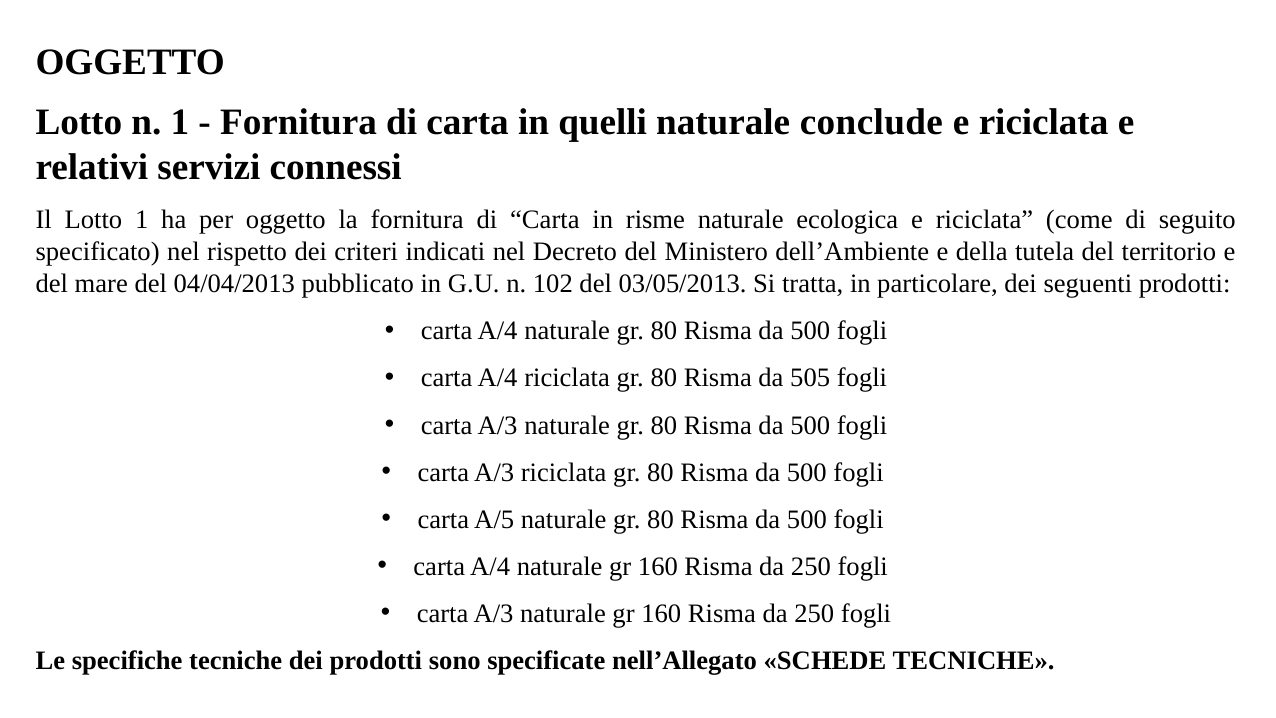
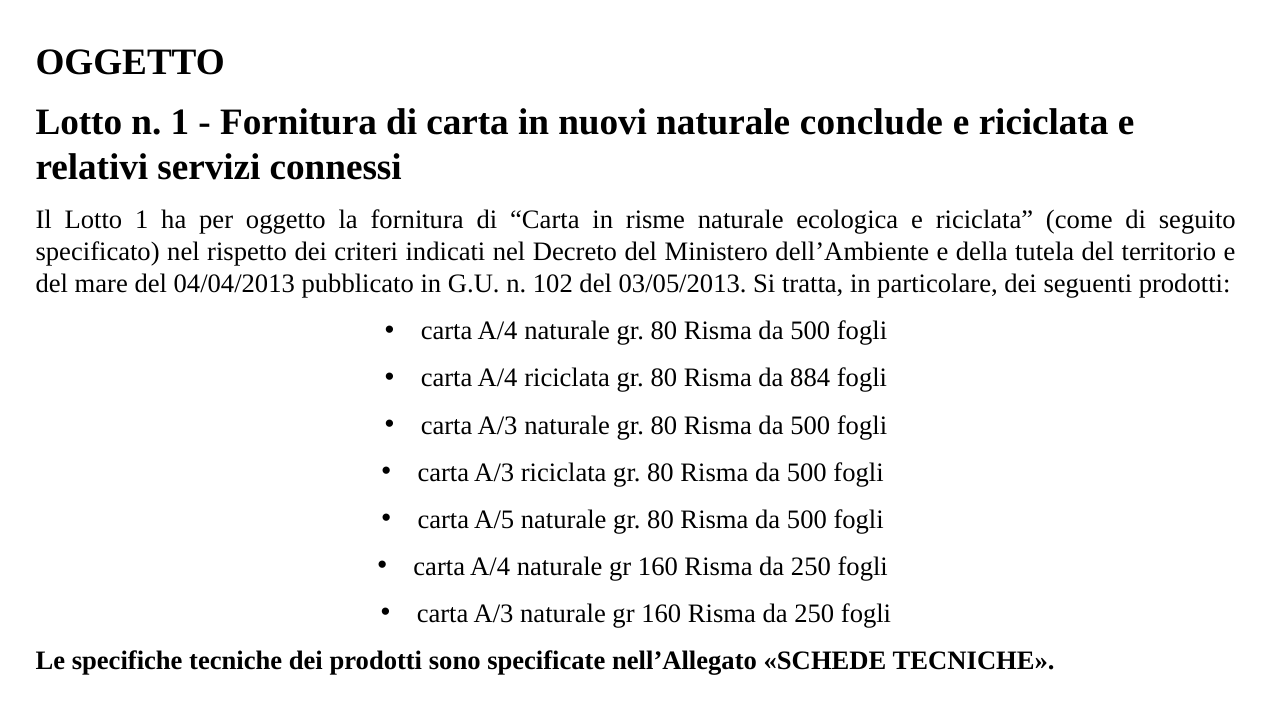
quelli: quelli -> nuovi
505: 505 -> 884
